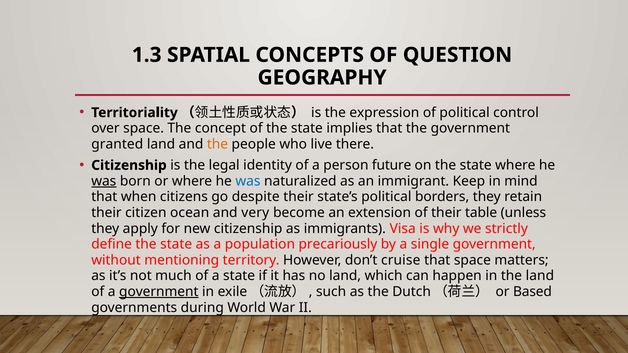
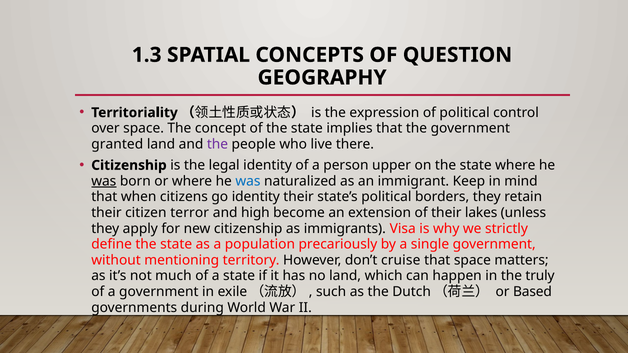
the at (217, 144) colour: orange -> purple
future: future -> upper
go despite: despite -> identity
ocean: ocean -> terror
very: very -> high
table: table -> lakes
the land: land -> truly
government at (159, 292) underline: present -> none
